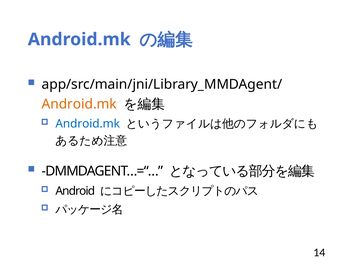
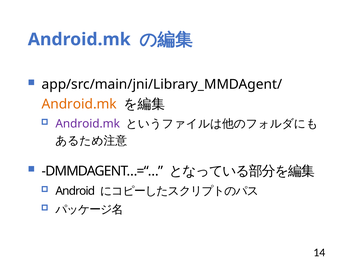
Android.mk at (88, 124) colour: blue -> purple
